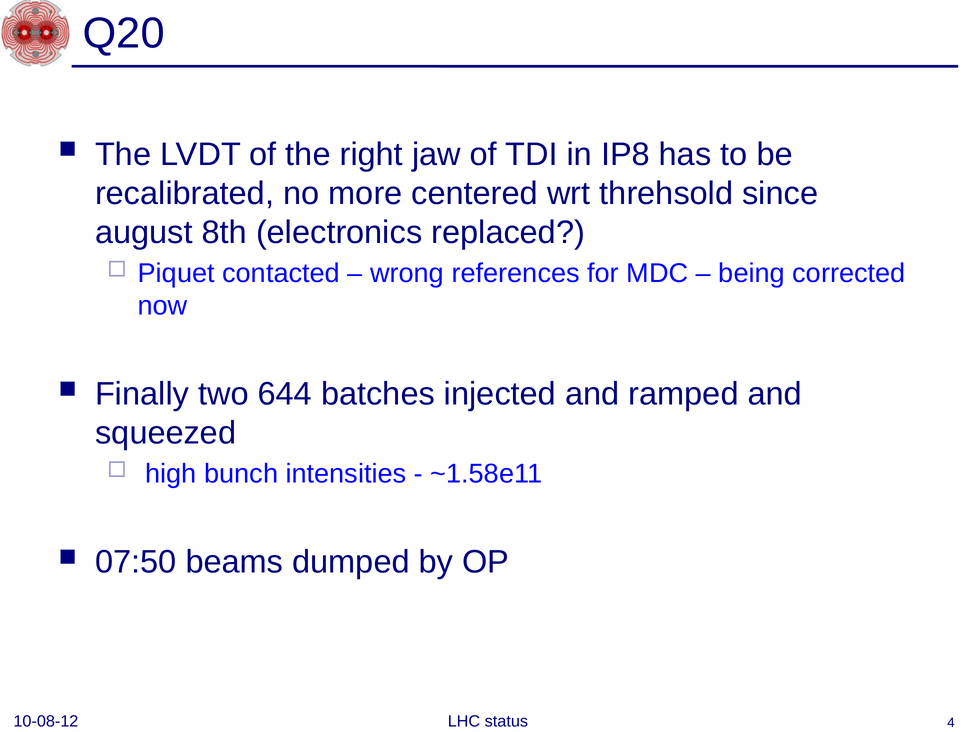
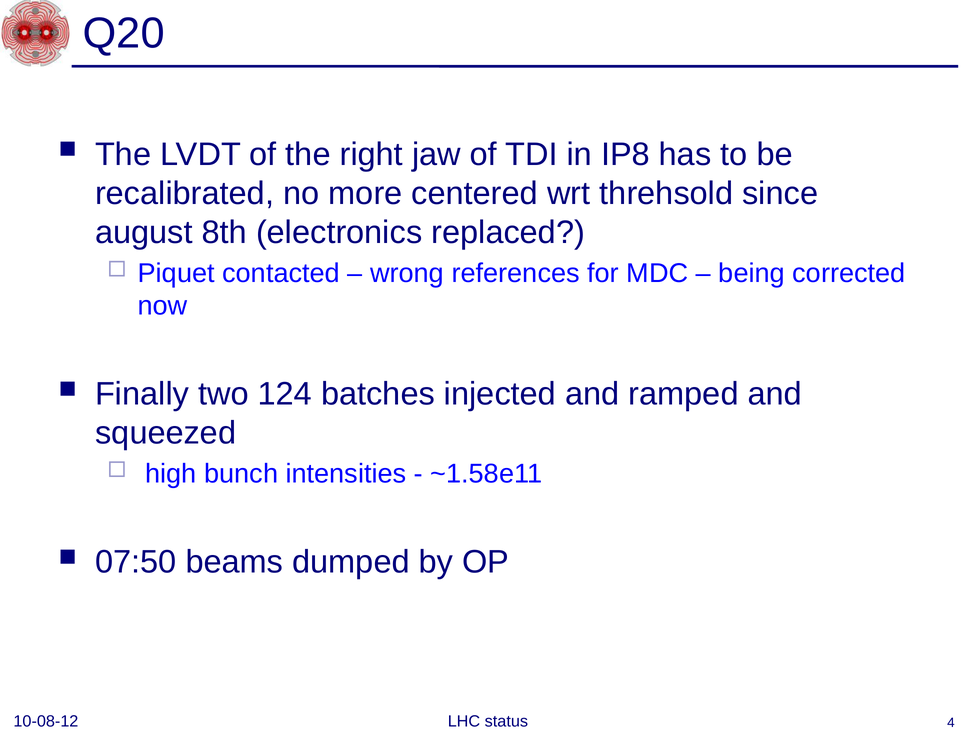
644: 644 -> 124
